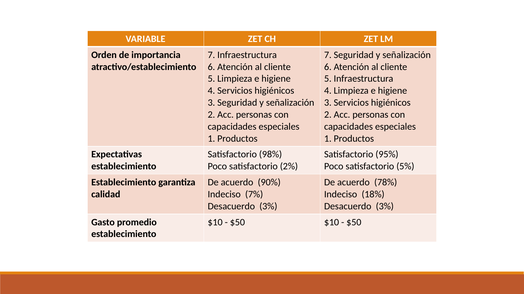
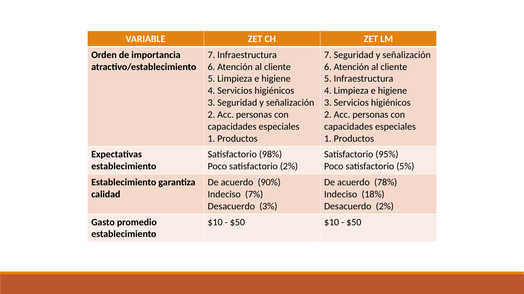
3% at (385, 207): 3% -> 2%
